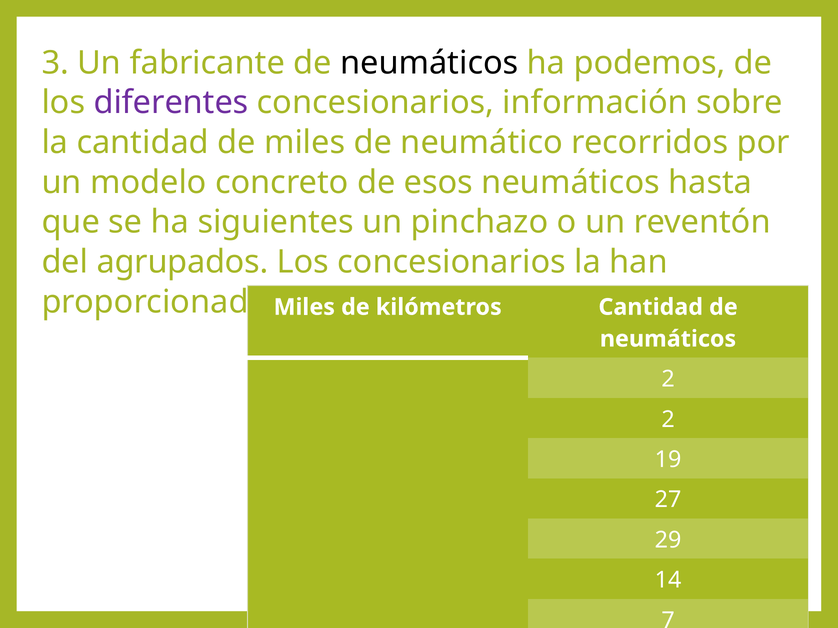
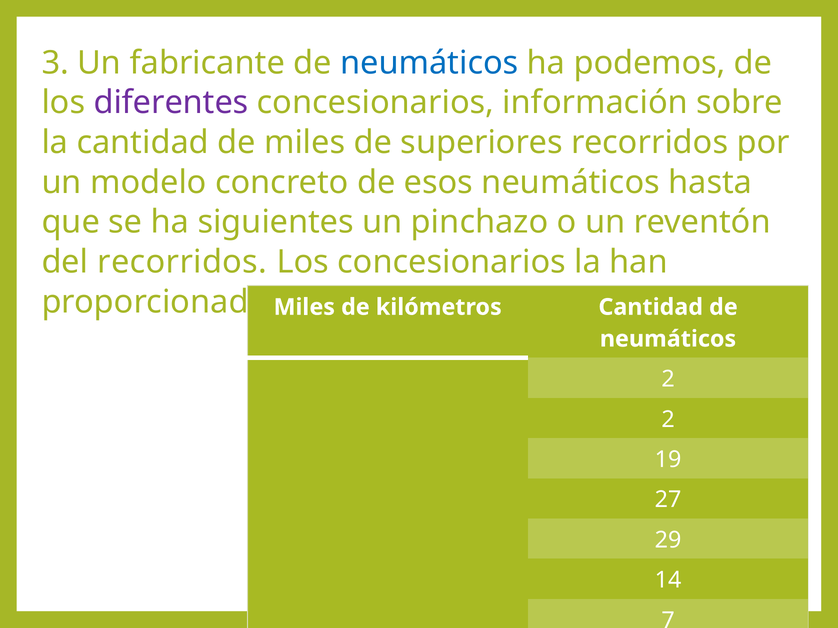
neumáticos at (429, 63) colour: black -> blue
neumático: neumático -> superiores
del agrupados: agrupados -> recorridos
